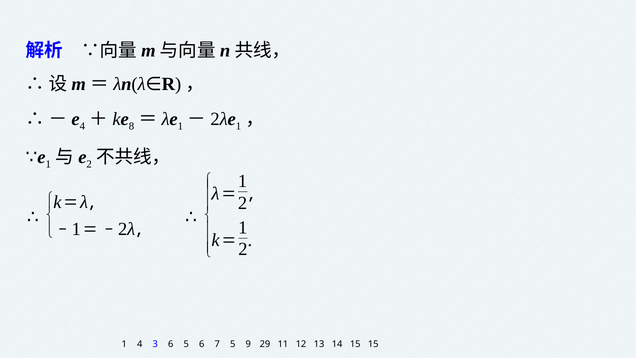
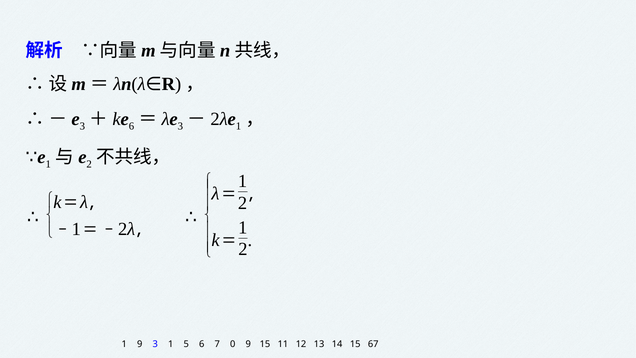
4 at (82, 126): 4 -> 3
8 at (131, 126): 8 -> 6
1 at (180, 126): 1 -> 3
1 4: 4 -> 9
3 6: 6 -> 1
7 5: 5 -> 0
9 29: 29 -> 15
15 15: 15 -> 67
